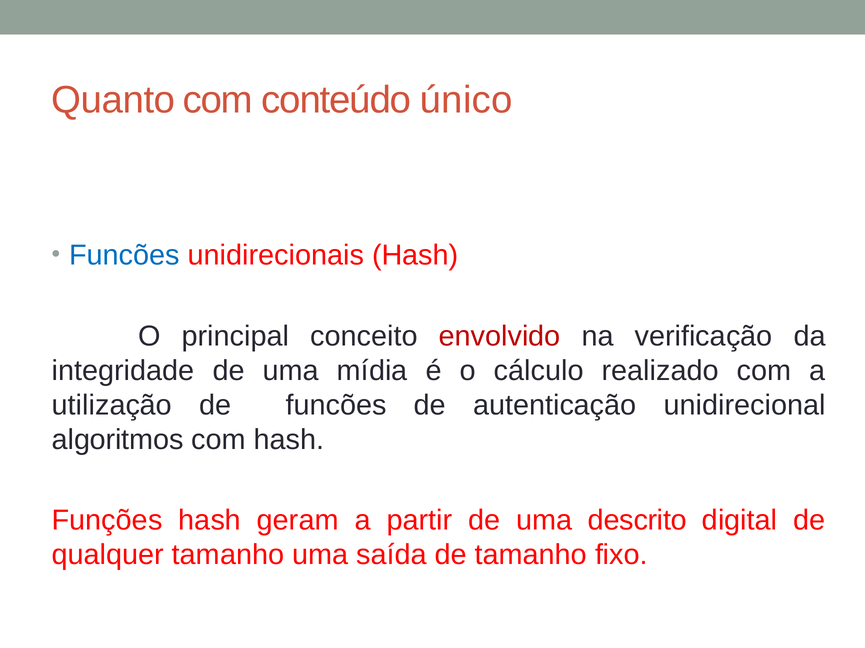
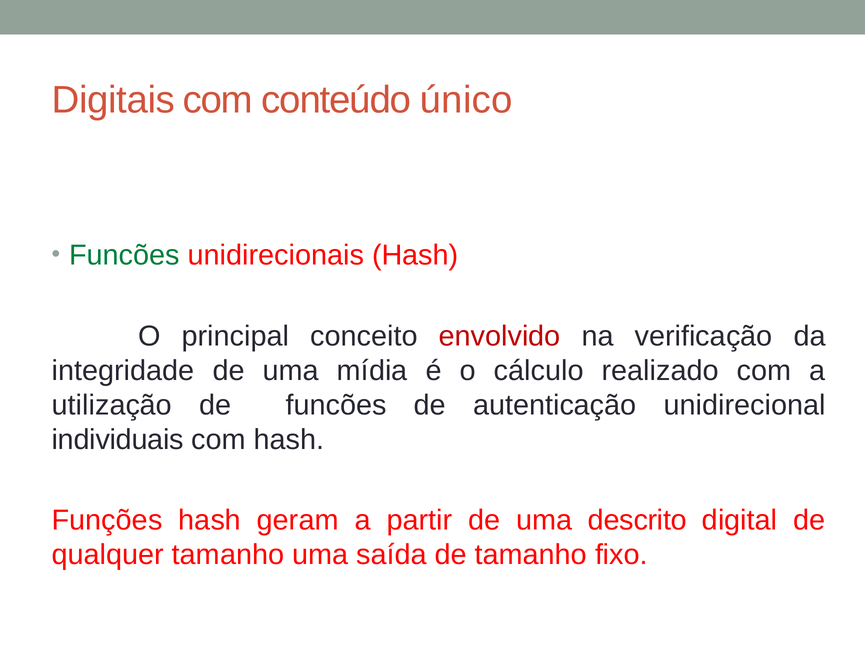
Quanto: Quanto -> Digitais
Funcões at (124, 256) colour: blue -> green
algoritmos: algoritmos -> individuais
